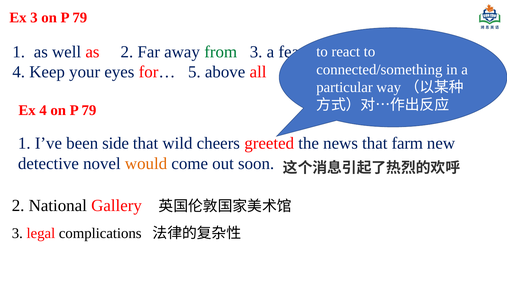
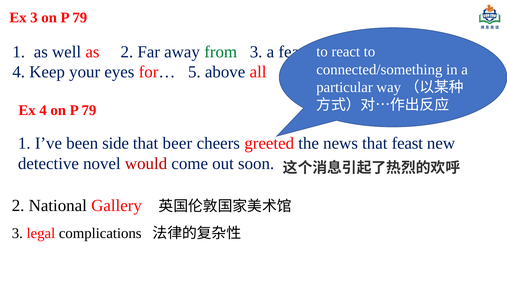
wild: wild -> beer
that farm: farm -> feast
would colour: orange -> red
